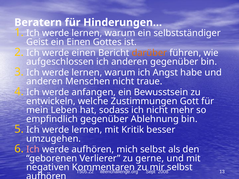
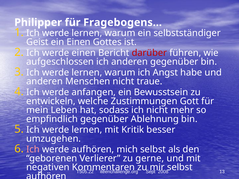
Beratern: Beratern -> Philipper
Hinderungen…: Hinderungen… -> Fragebogens…
darüber colour: orange -> red
